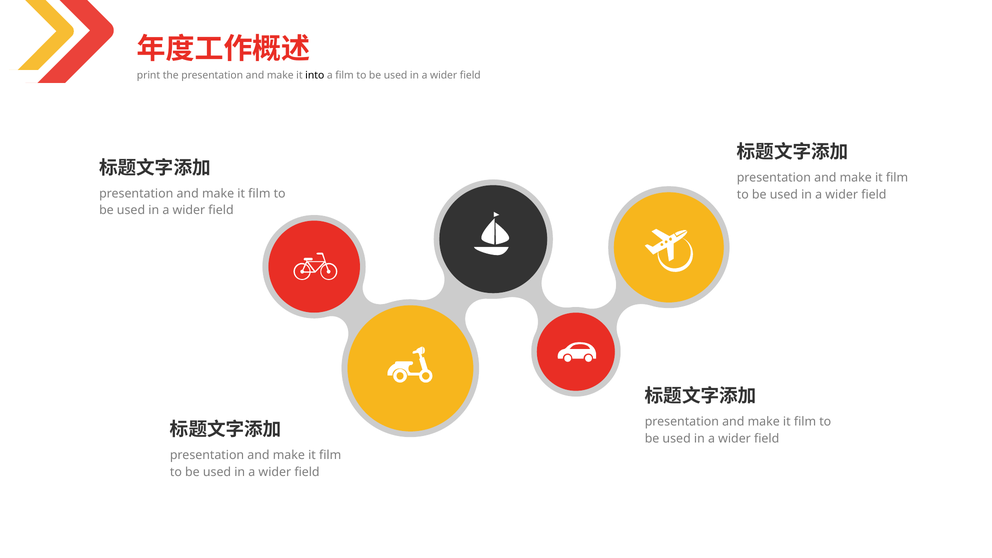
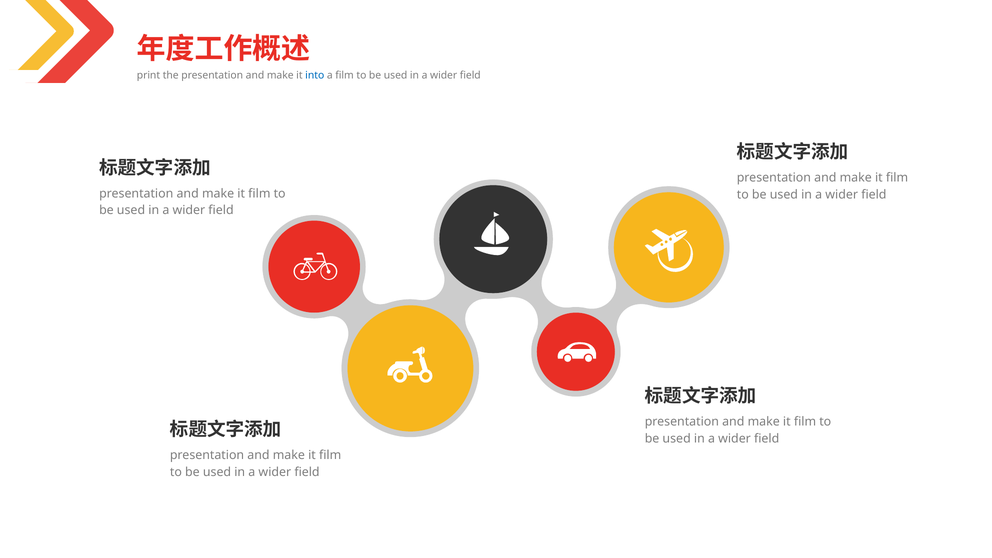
into colour: black -> blue
